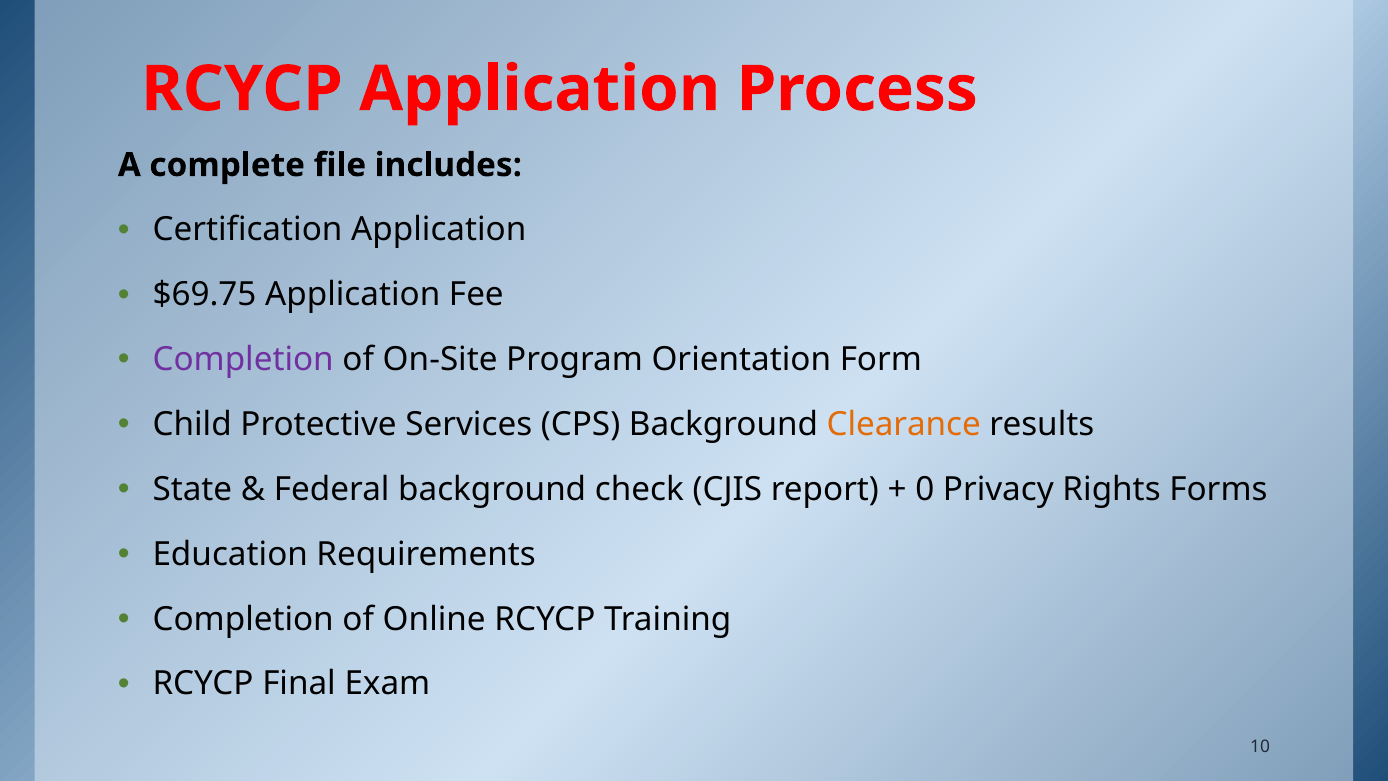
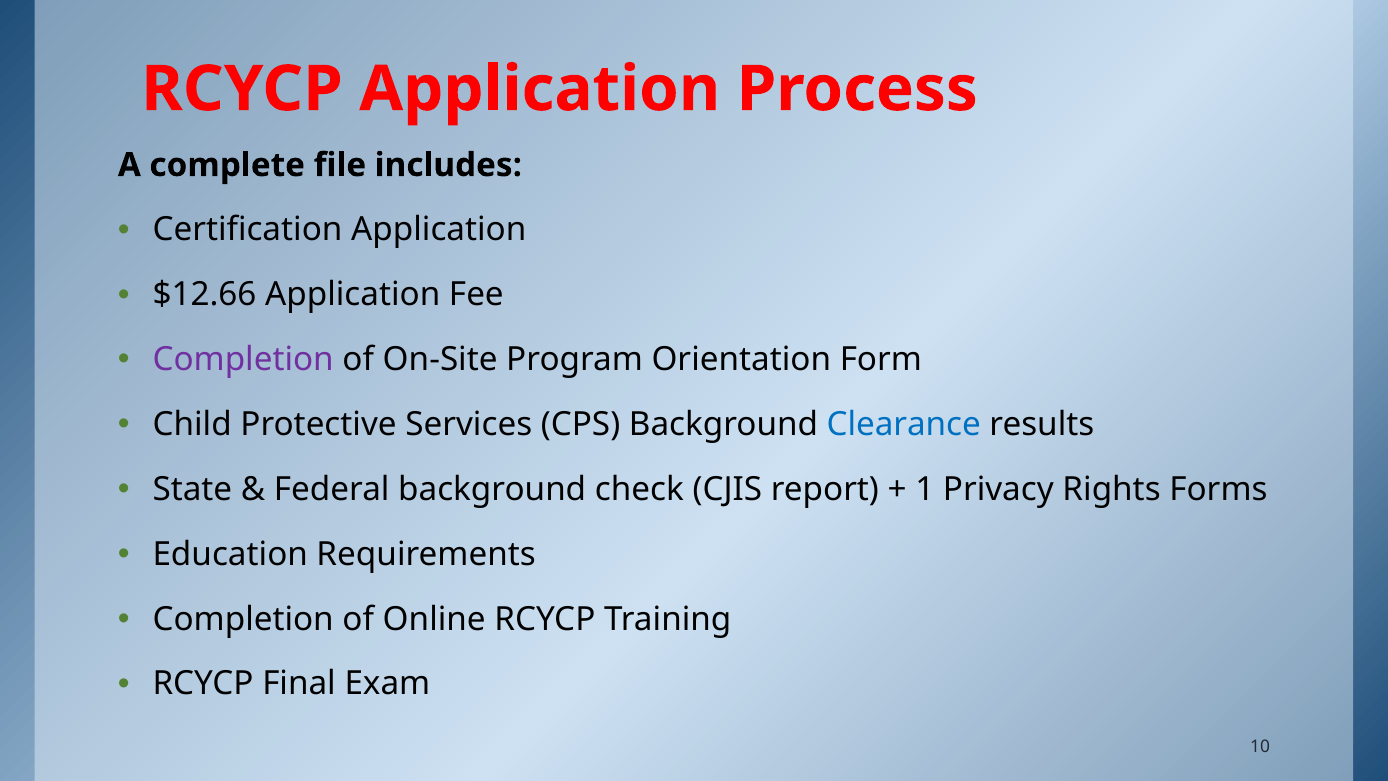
$69.75: $69.75 -> $12.66
Clearance colour: orange -> blue
0: 0 -> 1
